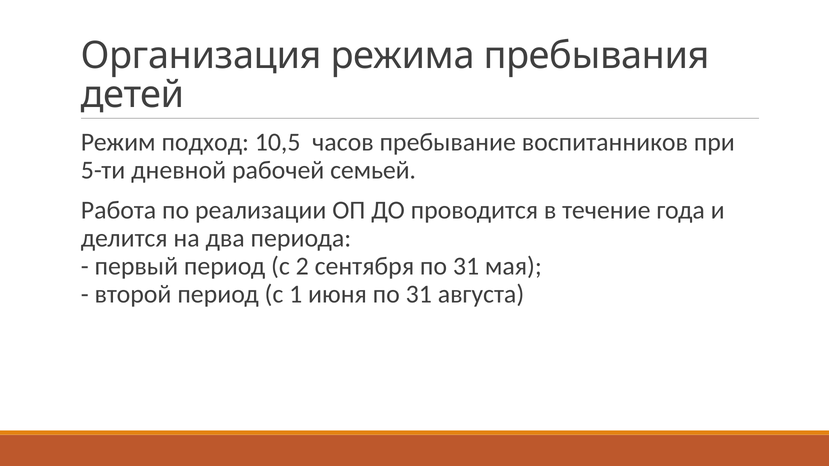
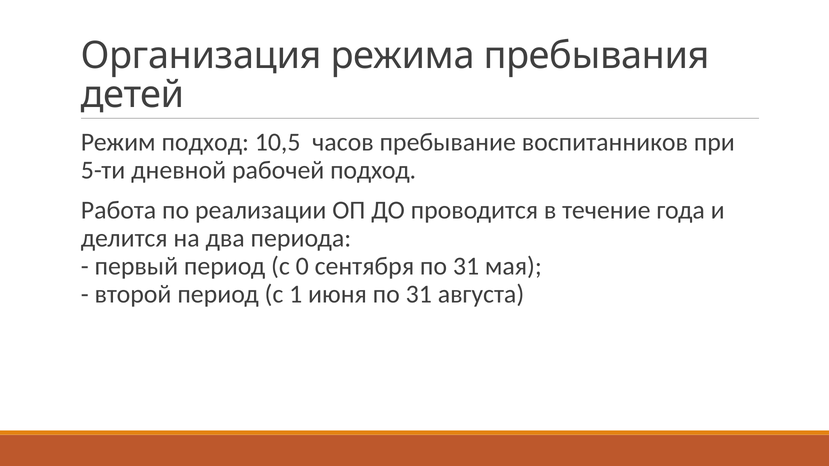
рабочей семьей: семьей -> подход
2: 2 -> 0
